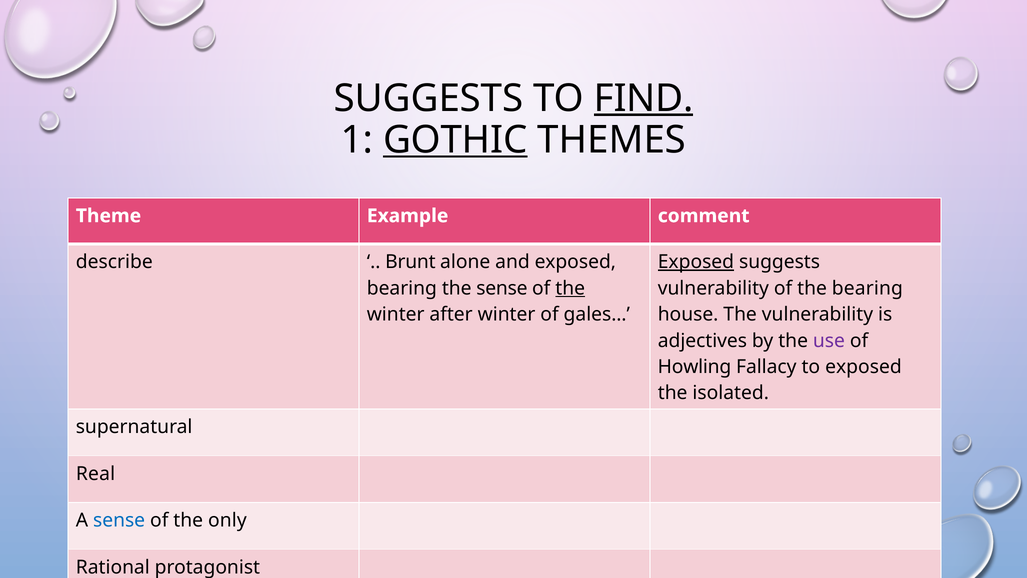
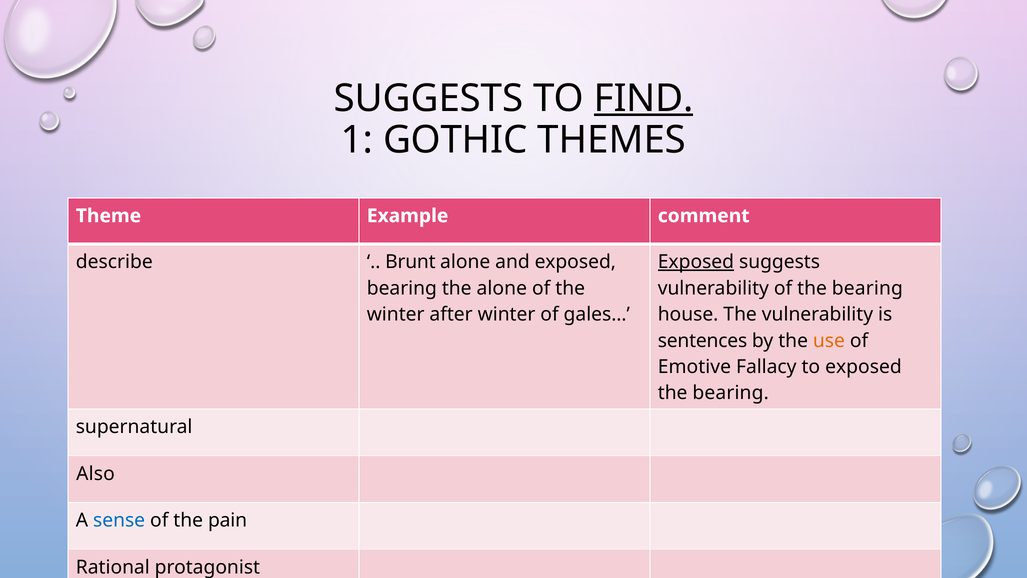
GOTHIC underline: present -> none
the sense: sense -> alone
the at (570, 288) underline: present -> none
adjectives: adjectives -> sentences
use colour: purple -> orange
Howling: Howling -> Emotive
isolated at (731, 393): isolated -> bearing
Real: Real -> Also
only: only -> pain
